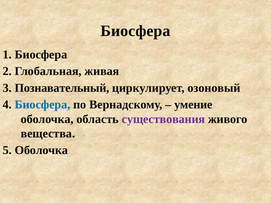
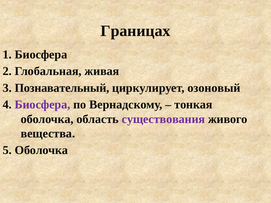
Биосфера at (135, 31): Биосфера -> Границах
Биосфера at (42, 105) colour: blue -> purple
умение: умение -> тонкая
